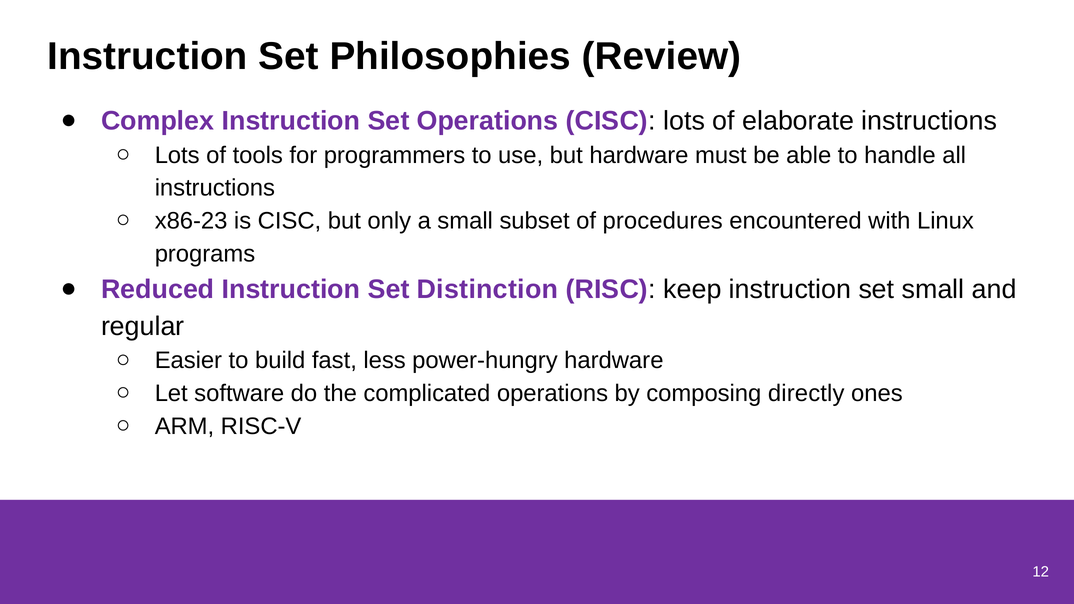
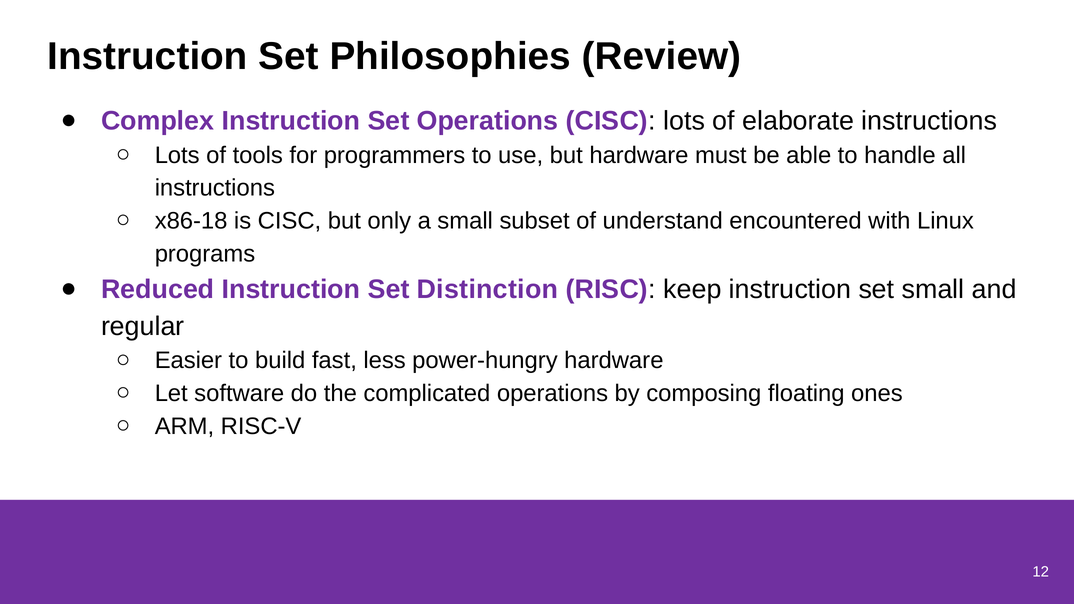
x86-23: x86-23 -> x86-18
procedures: procedures -> understand
directly: directly -> floating
